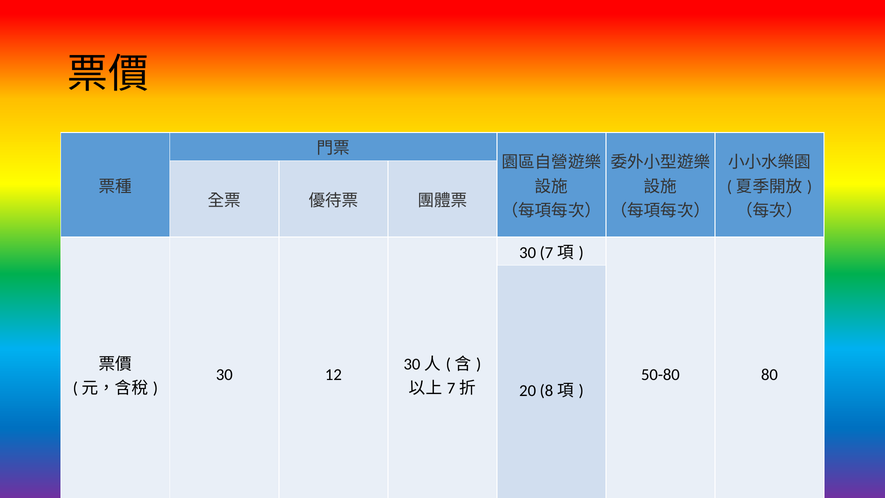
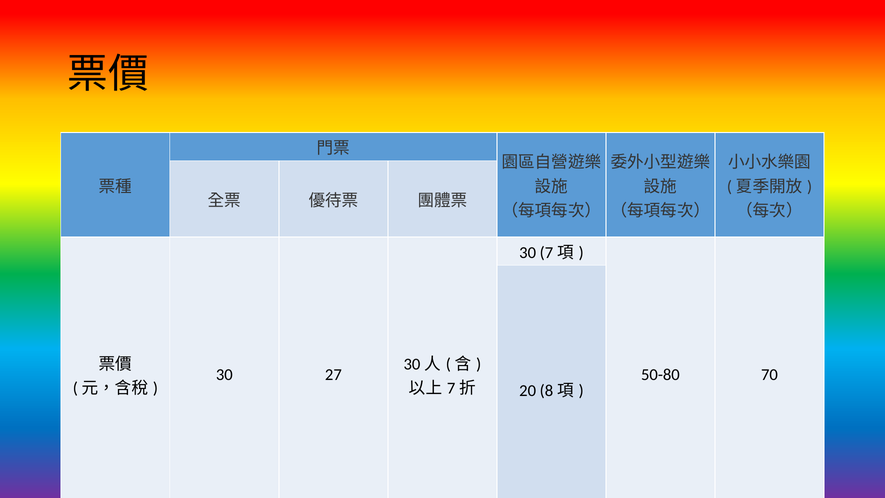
12: 12 -> 27
80: 80 -> 70
